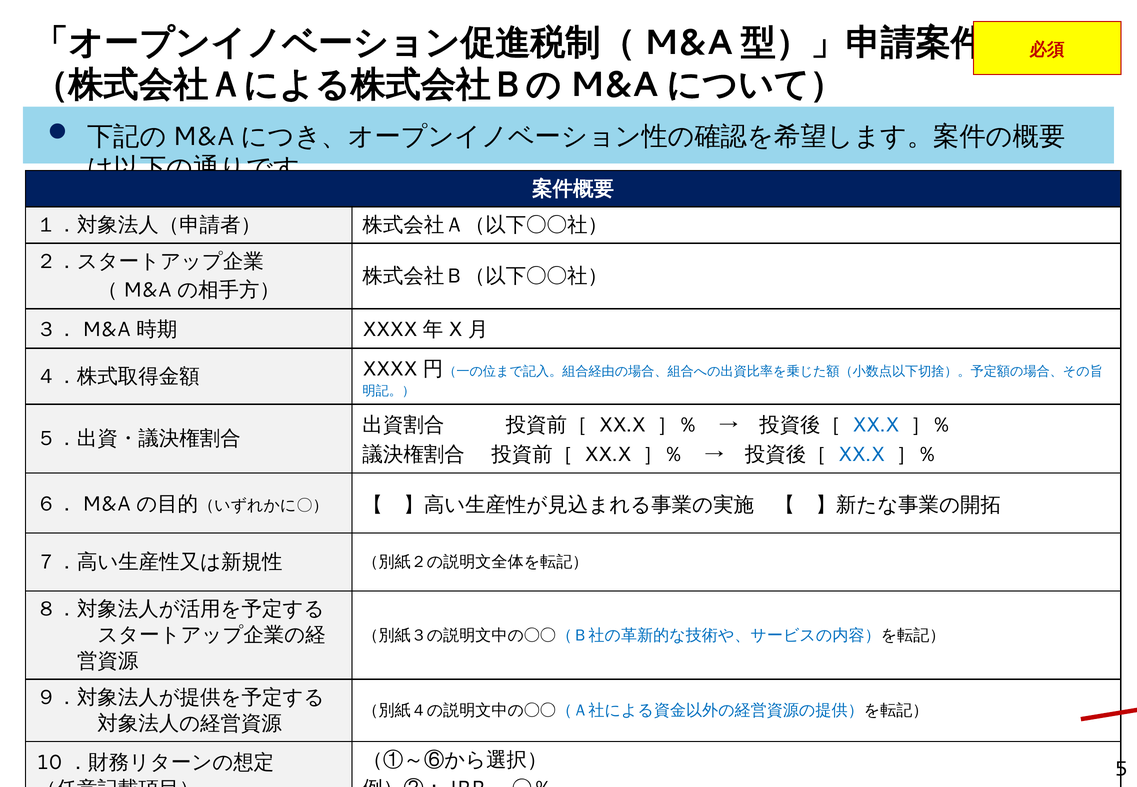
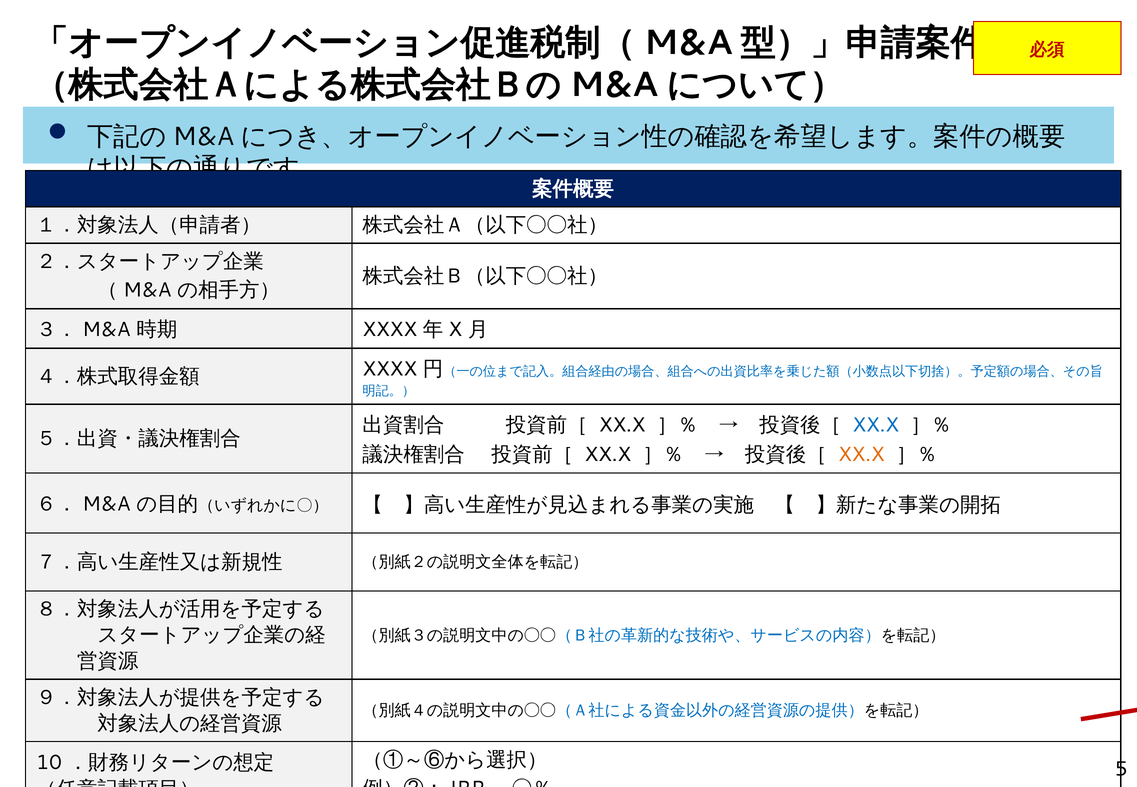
XX.X at (861, 454) colour: blue -> orange
